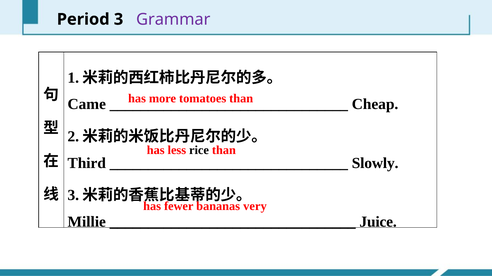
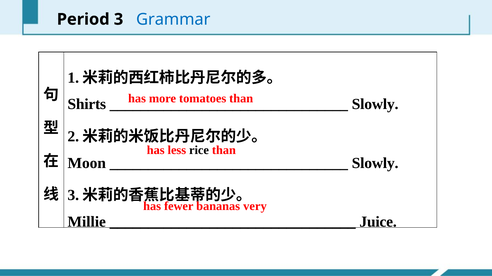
Grammar colour: purple -> blue
Came: Came -> Shirts
Cheap at (375, 105): Cheap -> Slowly
Third: Third -> Moon
